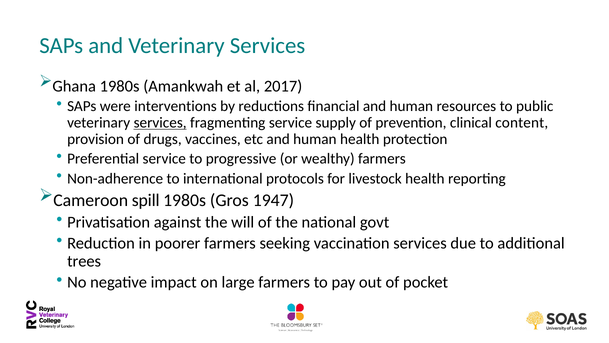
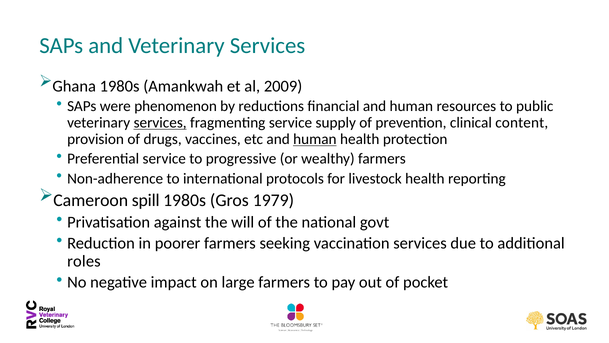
2017: 2017 -> 2009
interventions: interventions -> phenomenon
human at (315, 139) underline: none -> present
1947: 1947 -> 1979
trees: trees -> roles
